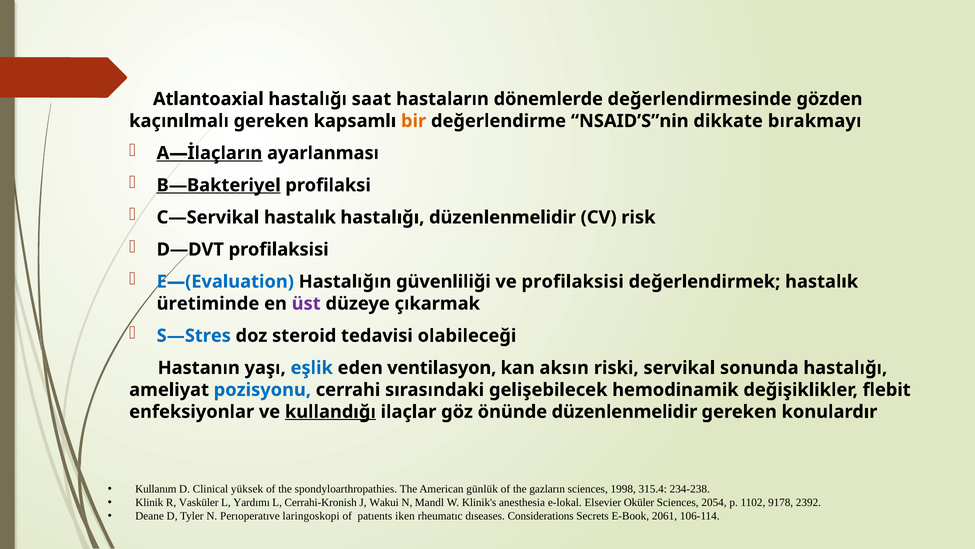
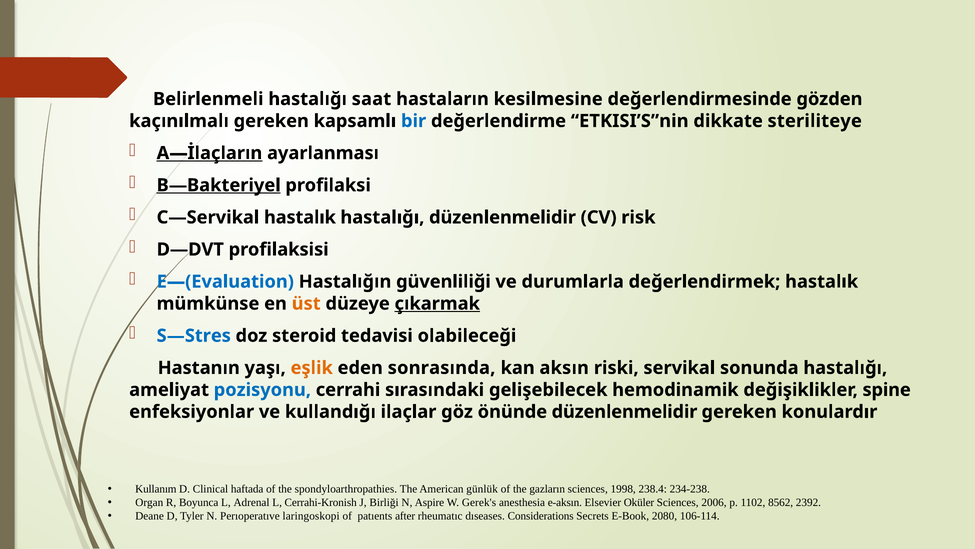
Atlantoaxial: Atlantoaxial -> Belirlenmeli
dönemlerde: dönemlerde -> kesilmesine
bir colour: orange -> blue
NSAID’S”nin: NSAID’S”nin -> ETKISI’S”nin
bırakmayı: bırakmayı -> steriliteye
ve profilaksisi: profilaksisi -> durumlarla
üretiminde: üretiminde -> mümkünse
üst colour: purple -> orange
çıkarmak underline: none -> present
eşlik colour: blue -> orange
ventilasyon: ventilasyon -> sonrasında
flebit: flebit -> spine
kullandığı underline: present -> none
yüksek: yüksek -> haftada
315.4: 315.4 -> 238.4
Klinik: Klinik -> Organ
Vasküler: Vasküler -> Boyunca
Yardımı: Yardımı -> Adrenal
Wakui: Wakui -> Birliği
Mandl: Mandl -> Aspire
Klinik's: Klinik's -> Gerek's
e-lokal: e-lokal -> e-aksın
2054: 2054 -> 2006
9178: 9178 -> 8562
iken: iken -> after
2061: 2061 -> 2080
